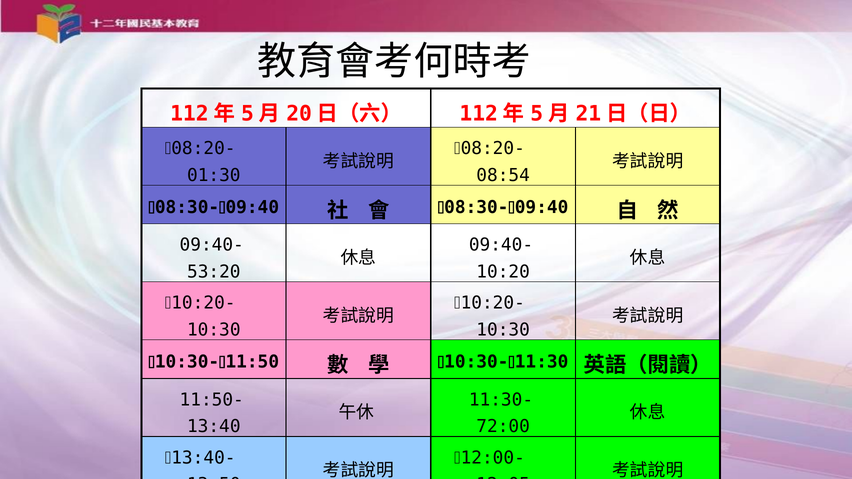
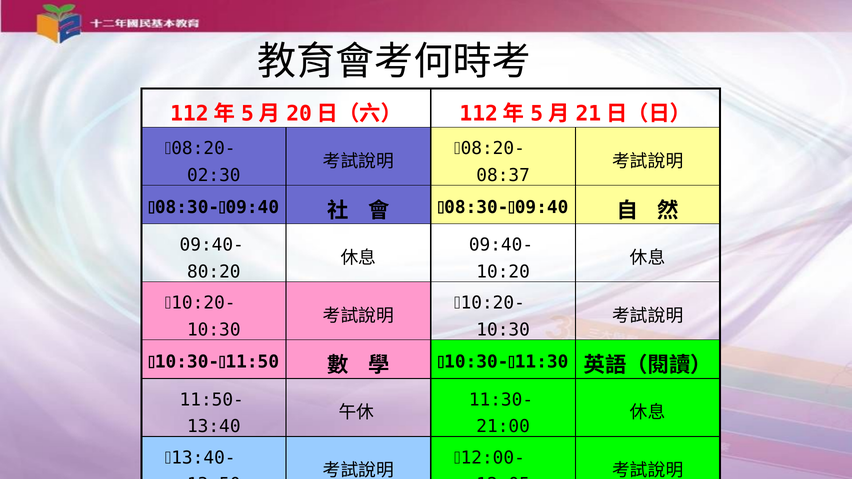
01:30: 01:30 -> 02:30
08:54: 08:54 -> 08:37
53:20: 53:20 -> 80:20
72:00: 72:00 -> 21:00
